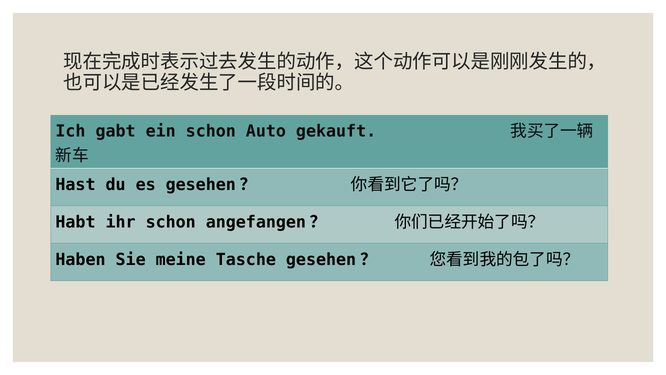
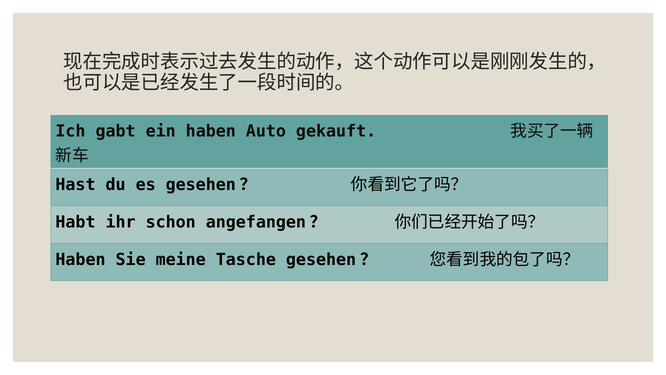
ein schon: schon -> haben
